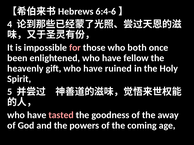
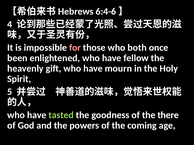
ruined: ruined -> mourn
tasted colour: pink -> light green
away: away -> there
